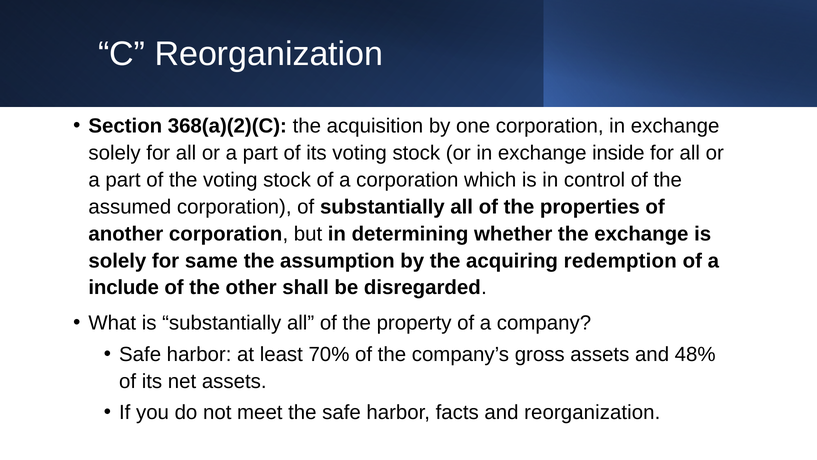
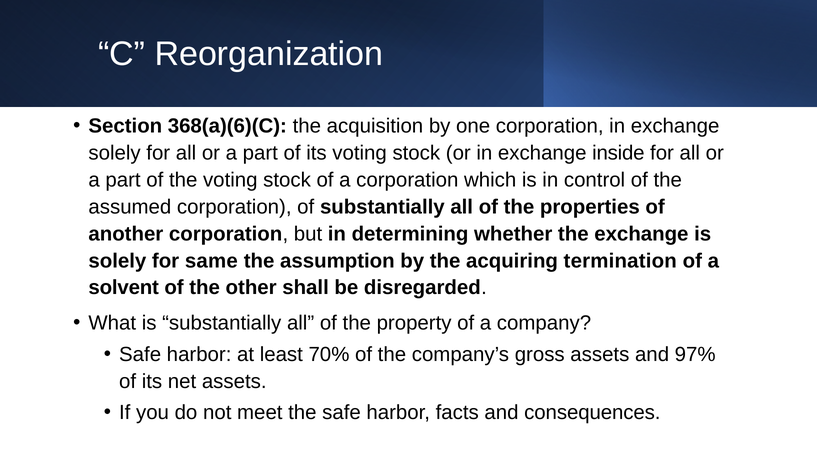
368(a)(2)(C: 368(a)(2)(C -> 368(a)(6)(C
redemption: redemption -> termination
include: include -> solvent
48%: 48% -> 97%
and reorganization: reorganization -> consequences
